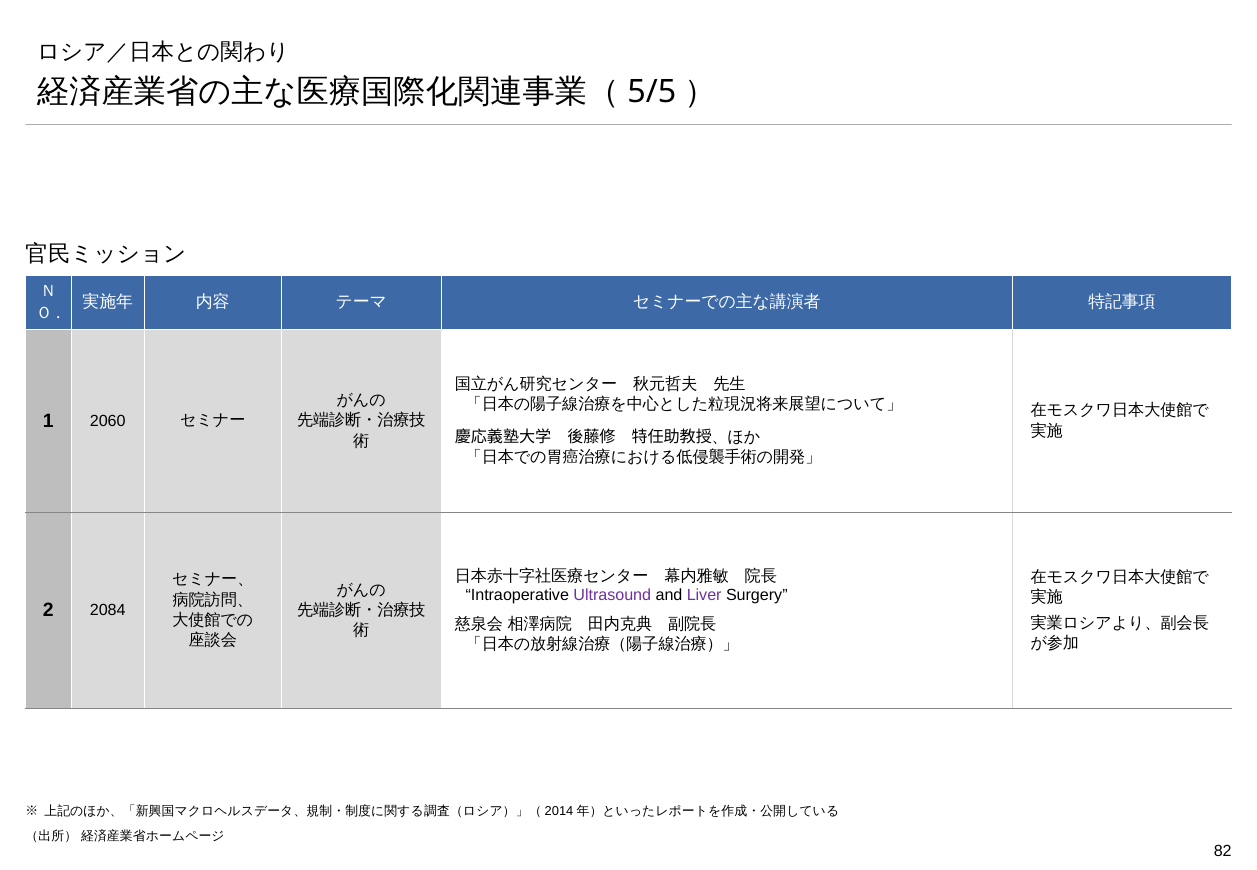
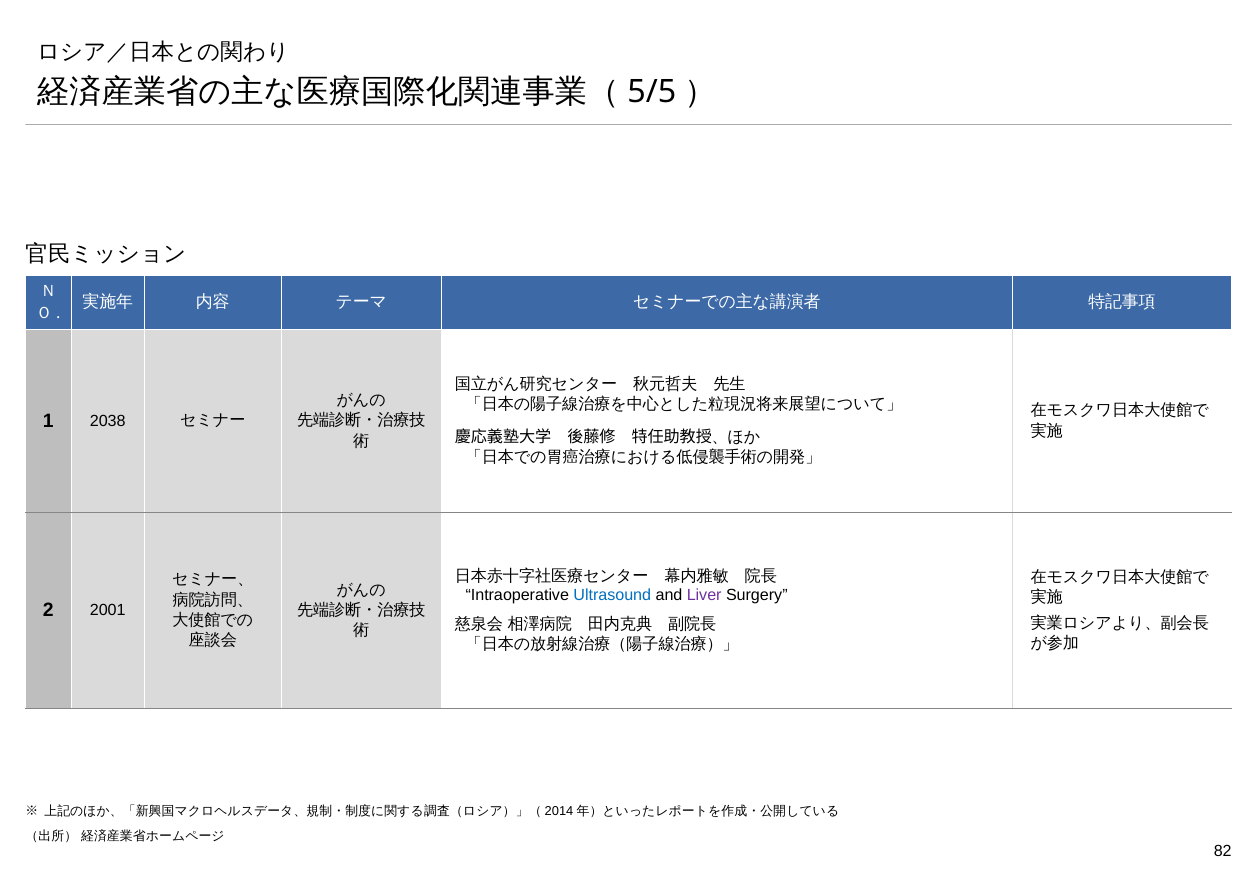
2060: 2060 -> 2038
Ultrasound colour: purple -> blue
2084: 2084 -> 2001
